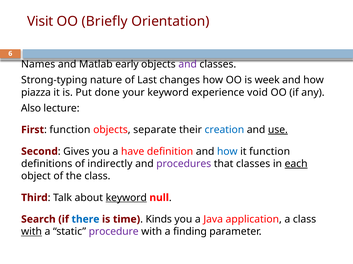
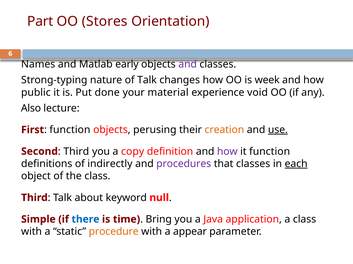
Visit: Visit -> Part
Briefly: Briefly -> Stores
of Last: Last -> Talk
piazza: piazza -> public
your keyword: keyword -> material
separate: separate -> perusing
creation colour: blue -> orange
Gives at (76, 152): Gives -> Third
have: have -> copy
how at (227, 152) colour: blue -> purple
keyword at (126, 198) underline: present -> none
Search: Search -> Simple
Kinds: Kinds -> Bring
with at (32, 232) underline: present -> none
procedure colour: purple -> orange
finding: finding -> appear
